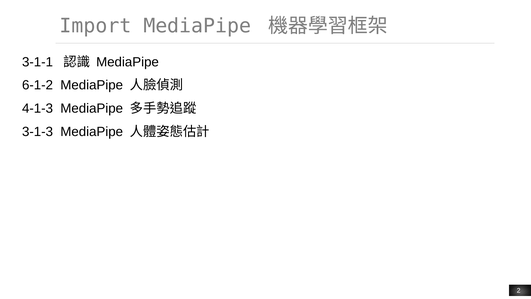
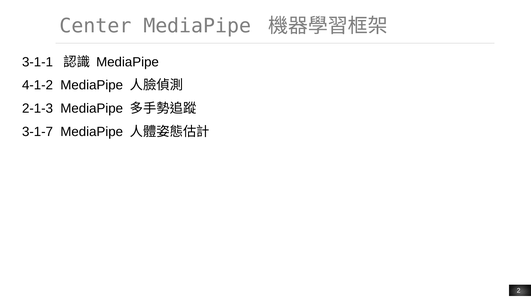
Import: Import -> Center
6-1-2: 6-1-2 -> 4-1-2
4-1-3: 4-1-3 -> 2-1-3
3-1-3: 3-1-3 -> 3-1-7
